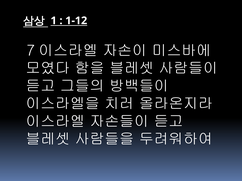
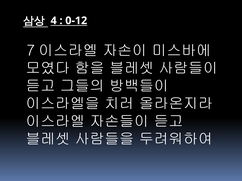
1: 1 -> 4
1-12: 1-12 -> 0-12
